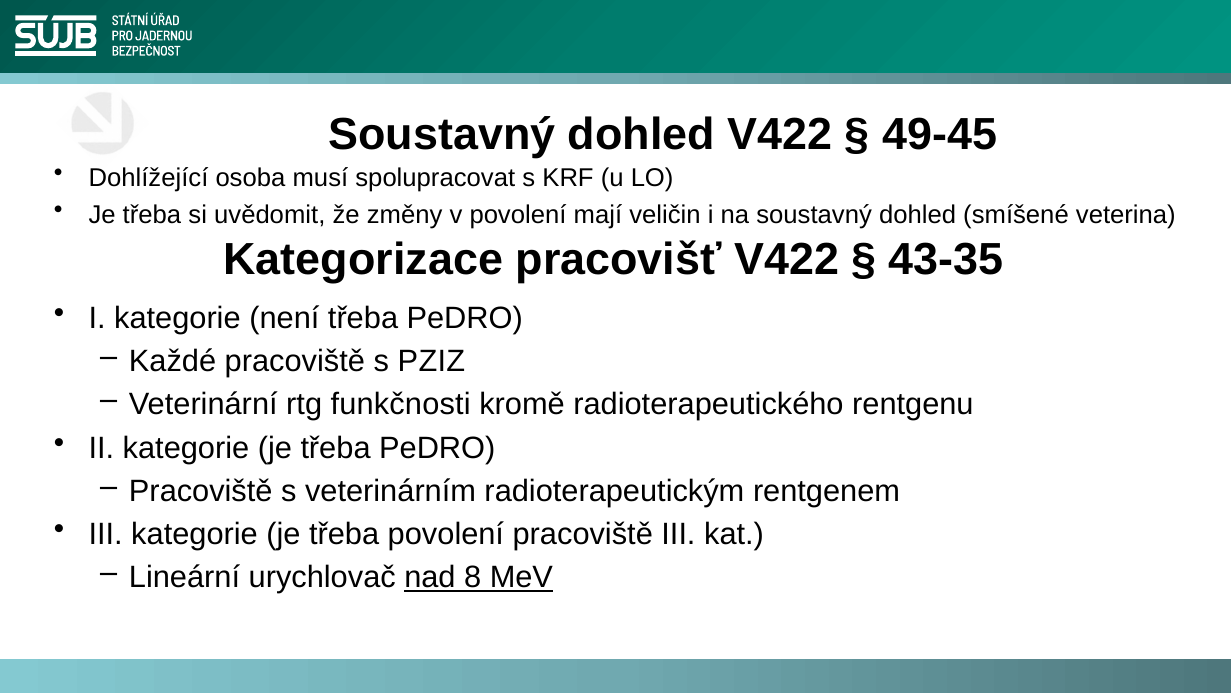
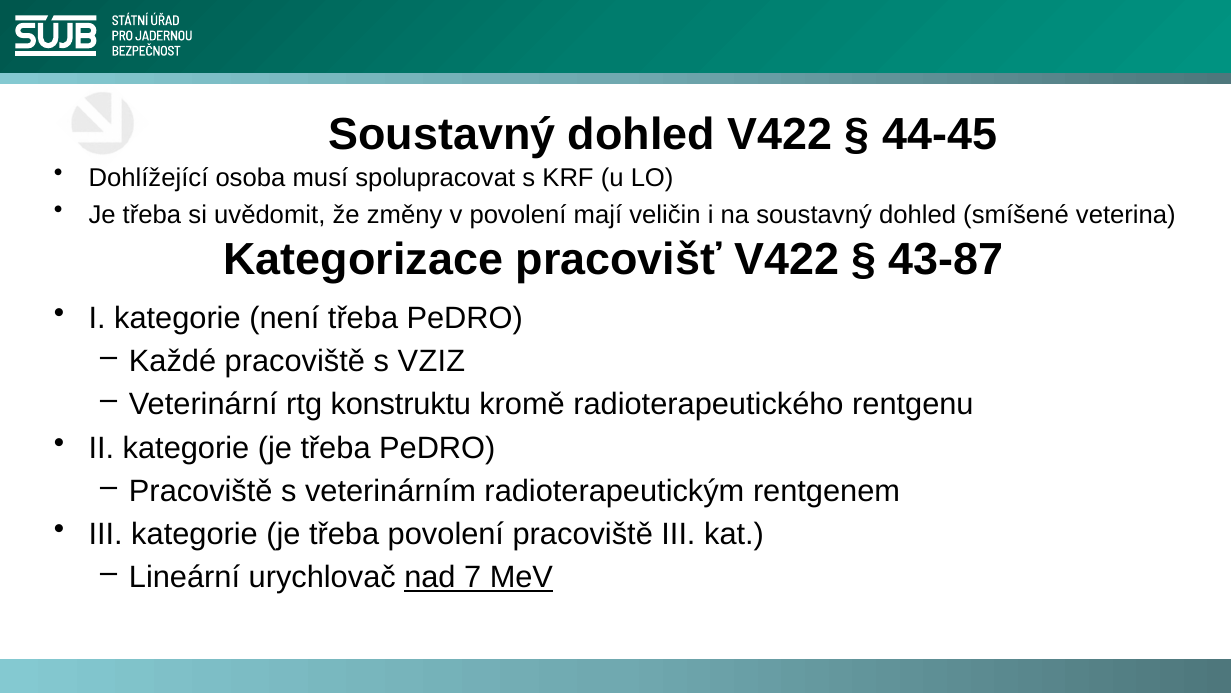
49-45: 49-45 -> 44-45
43-35: 43-35 -> 43-87
PZIZ: PZIZ -> VZIZ
funkčnosti: funkčnosti -> konstruktu
8: 8 -> 7
